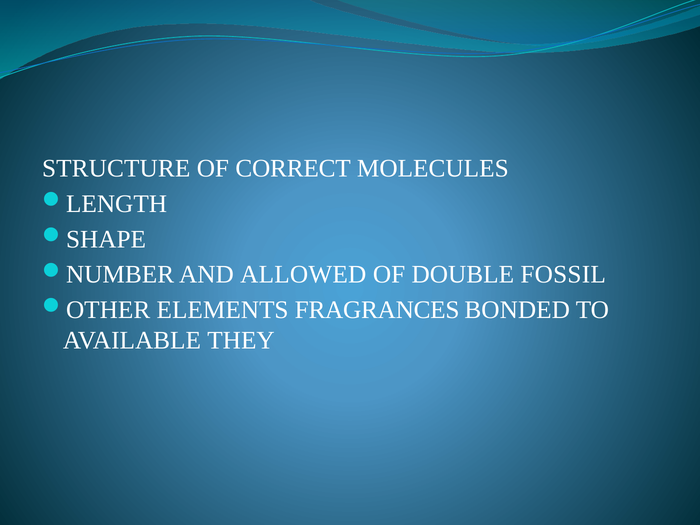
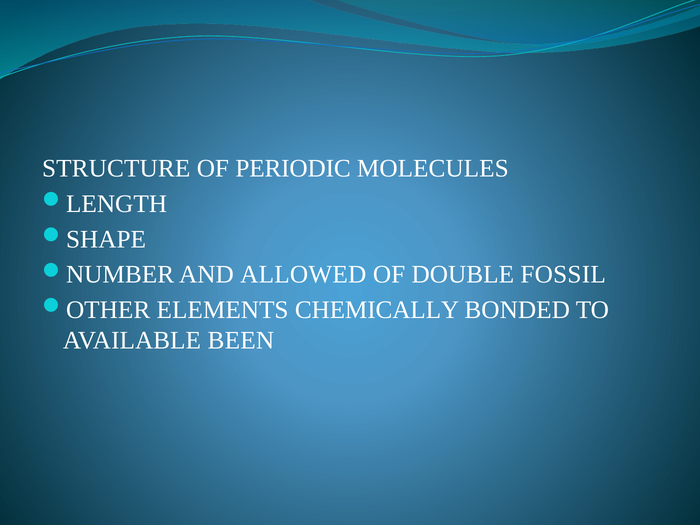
CORRECT: CORRECT -> PERIODIC
FRAGRANCES: FRAGRANCES -> CHEMICALLY
THEY: THEY -> BEEN
